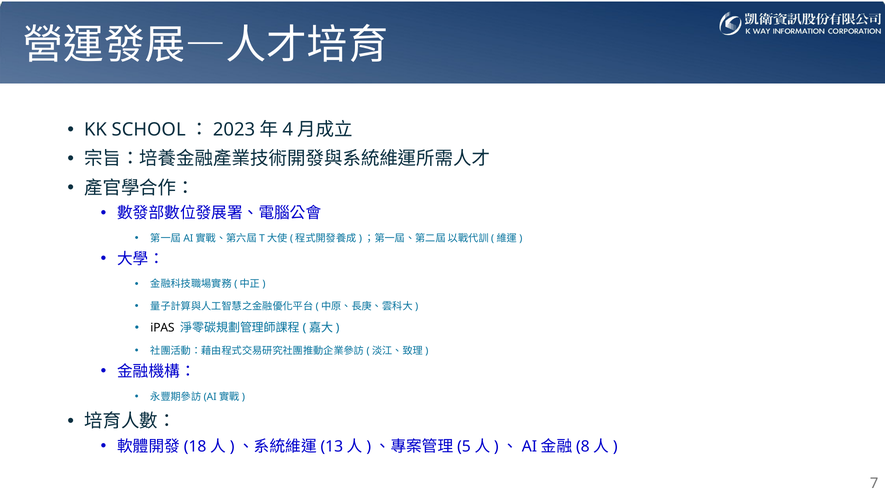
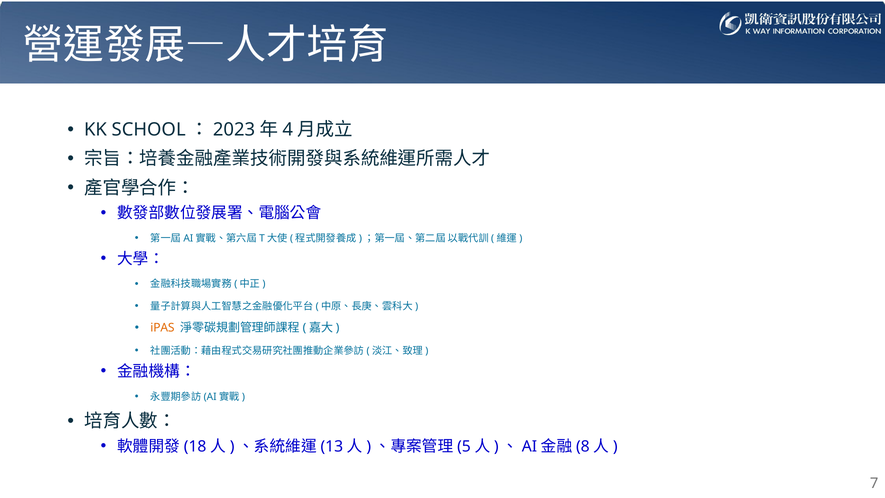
iPAS colour: black -> orange
